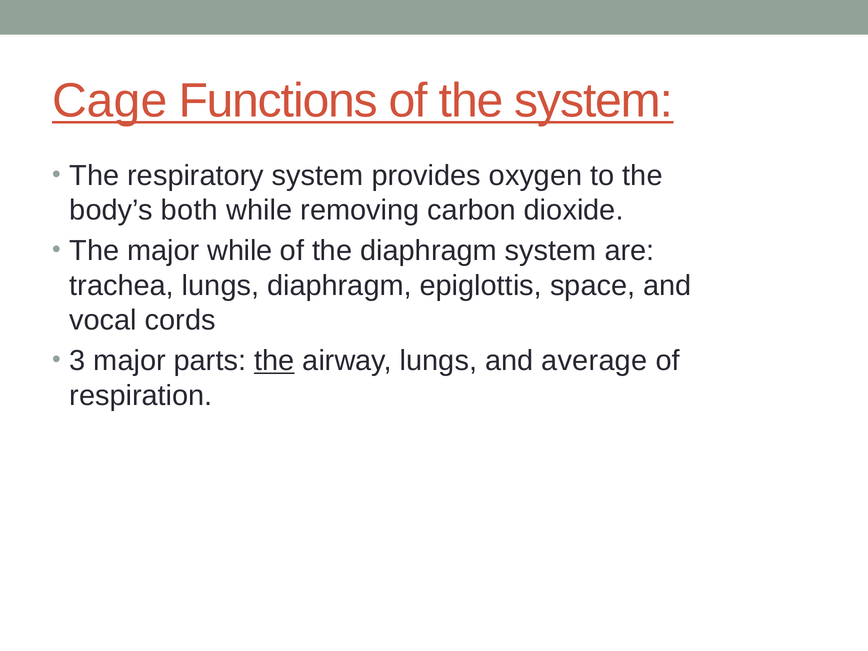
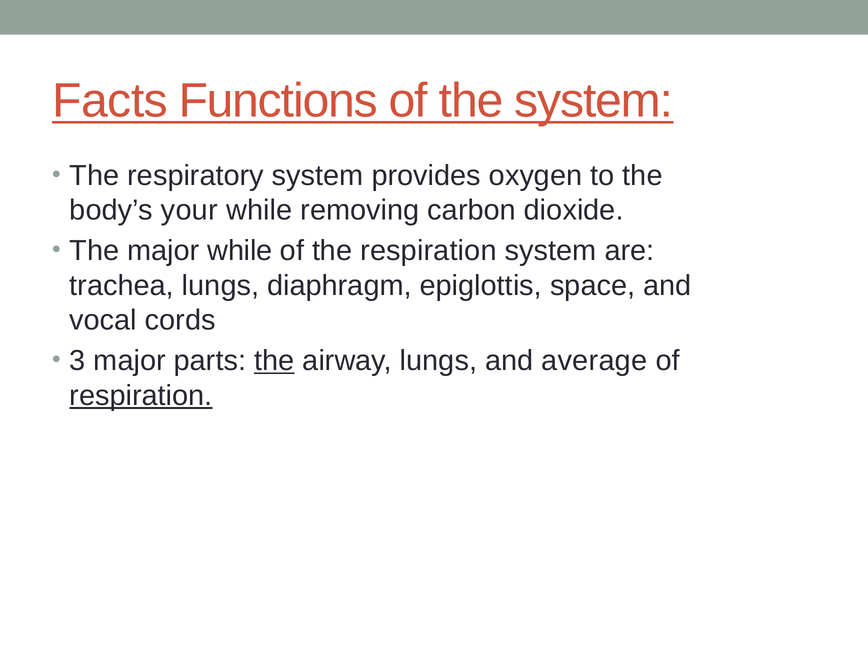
Cage: Cage -> Facts
both: both -> your
the diaphragm: diaphragm -> respiration
respiration at (141, 396) underline: none -> present
